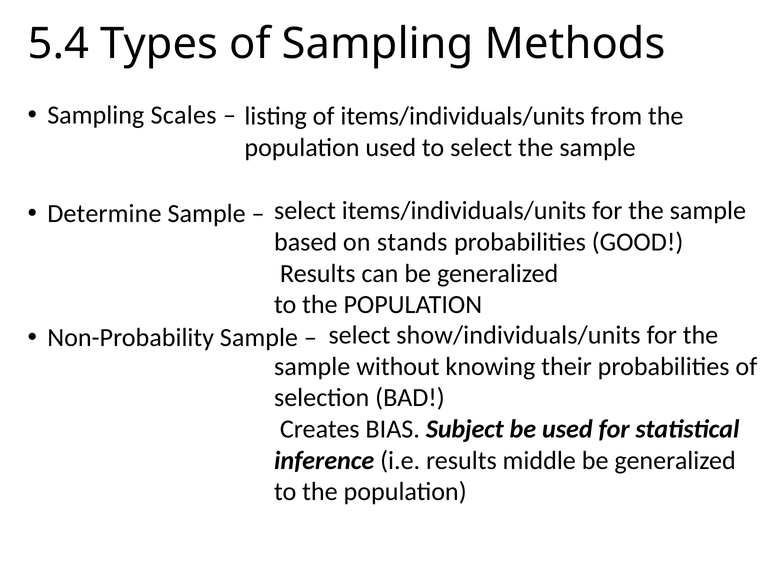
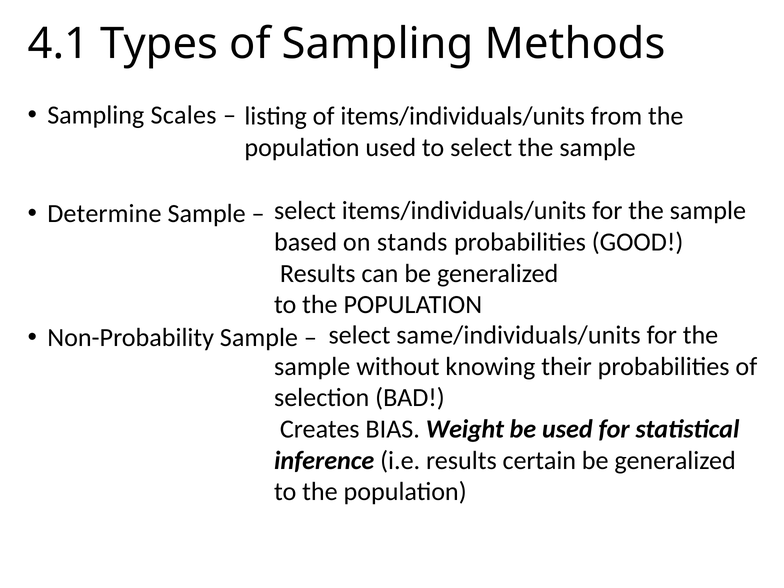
5.4: 5.4 -> 4.1
show/individuals/units: show/individuals/units -> same/individuals/units
Subject: Subject -> Weight
middle: middle -> certain
